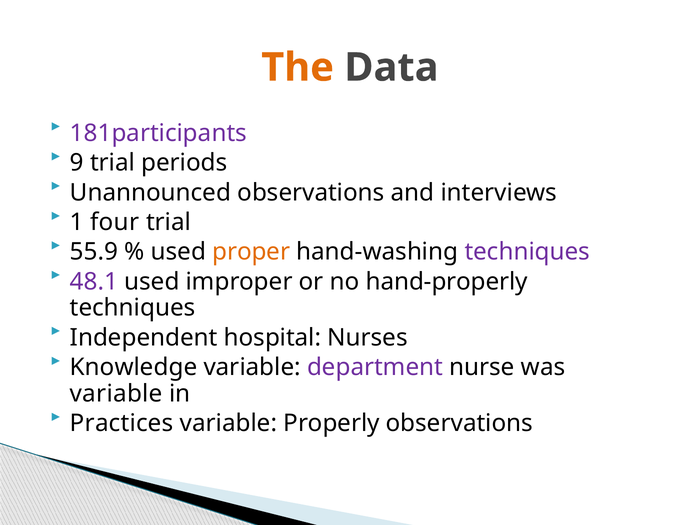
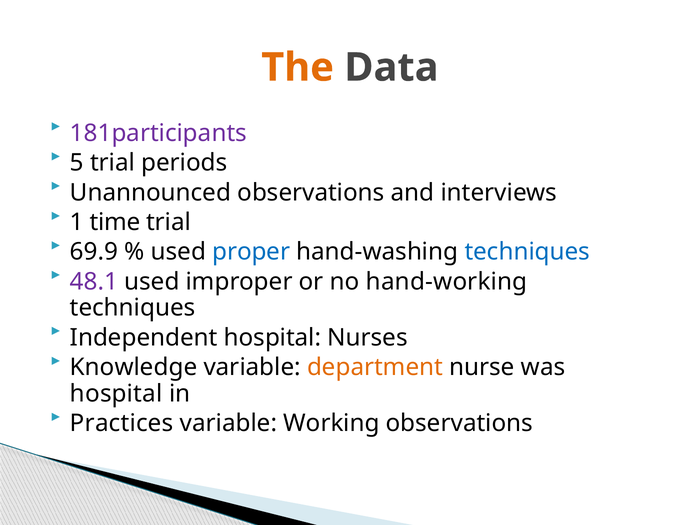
9: 9 -> 5
four: four -> time
55.9: 55.9 -> 69.9
proper colour: orange -> blue
techniques at (527, 252) colour: purple -> blue
hand-properly: hand-properly -> hand-working
department colour: purple -> orange
variable at (116, 394): variable -> hospital
Properly: Properly -> Working
